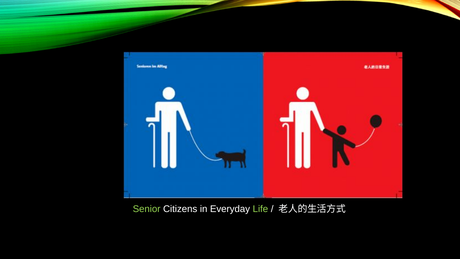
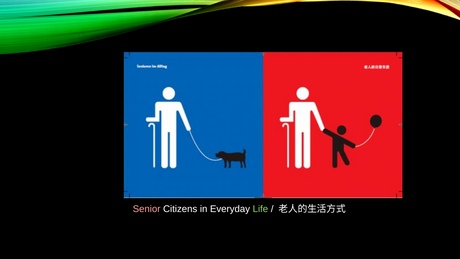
Senior colour: light green -> pink
